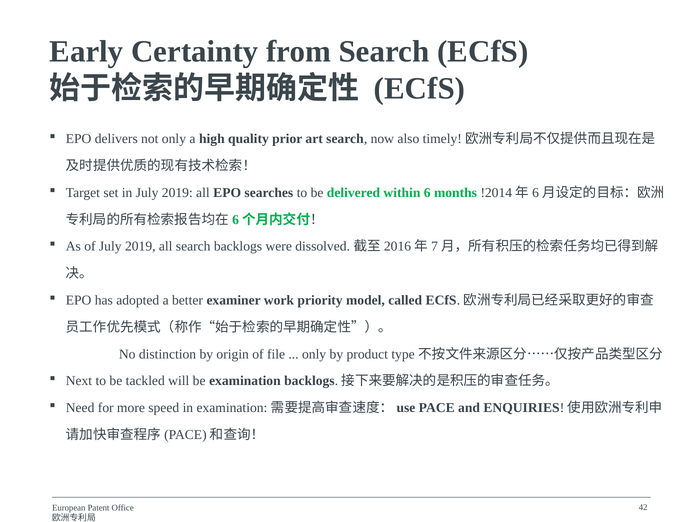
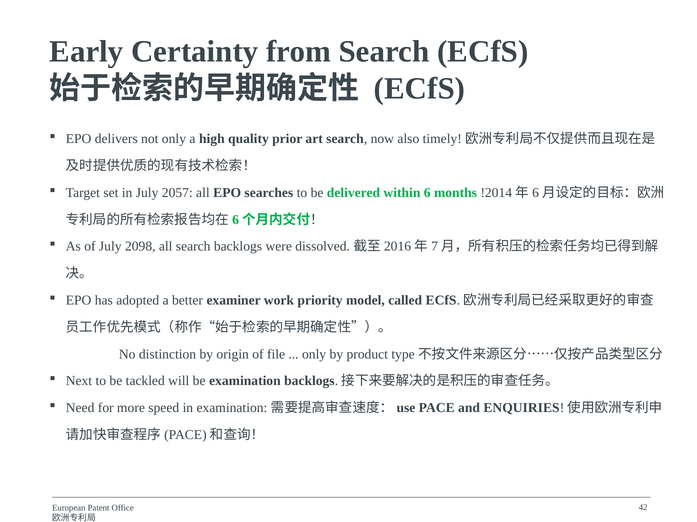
in July 2019: 2019 -> 2057
of July 2019: 2019 -> 2098
